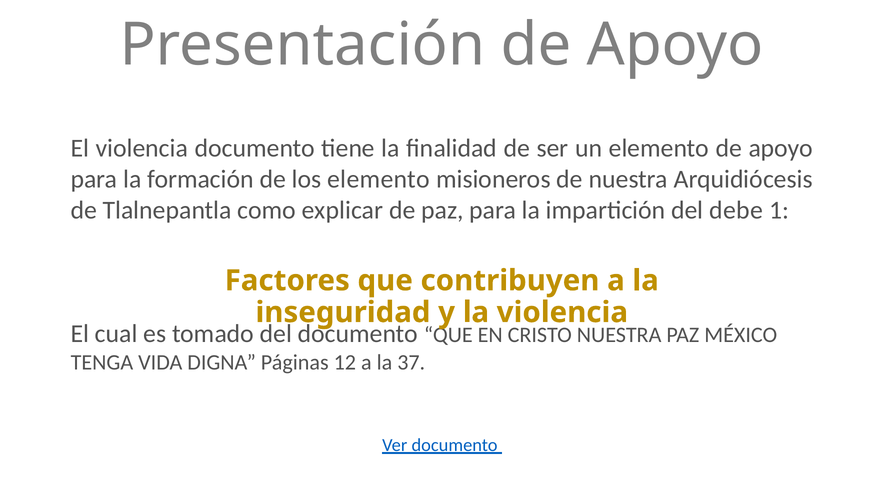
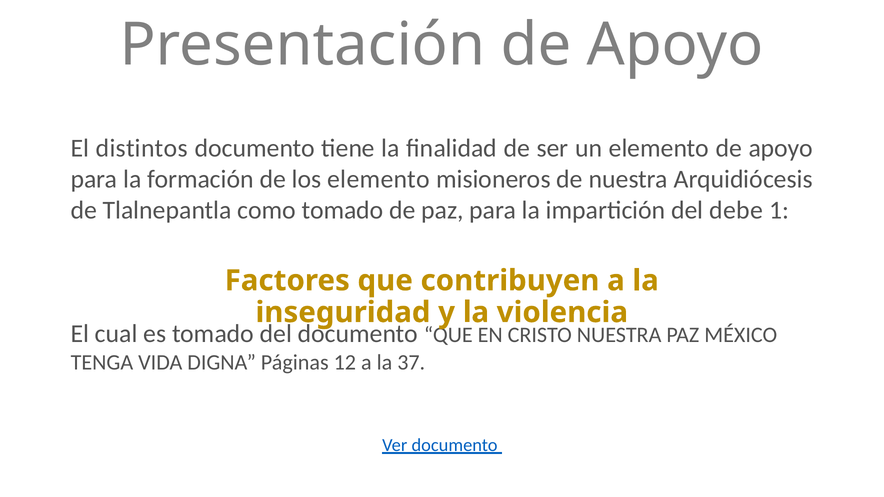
El violencia: violencia -> distintos
como explicar: explicar -> tomado
